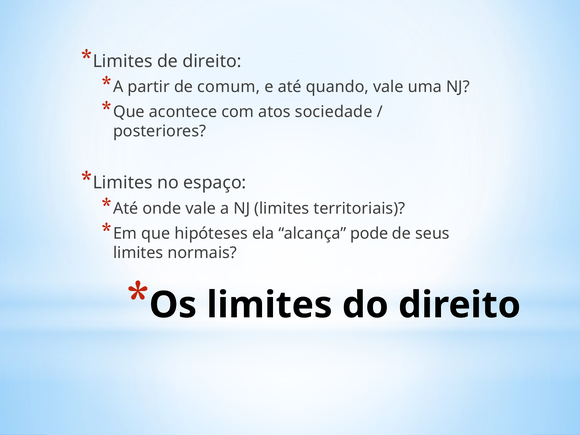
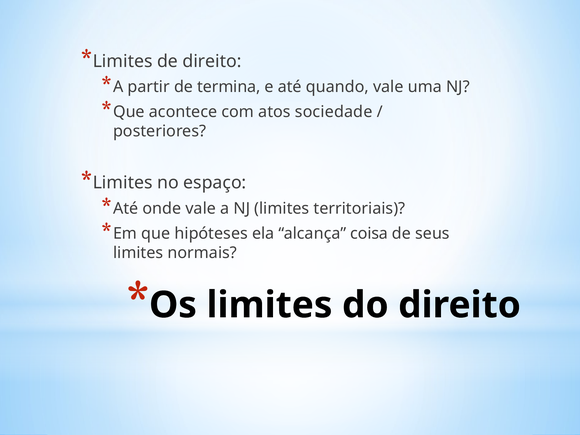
comum: comum -> termina
pode: pode -> coisa
